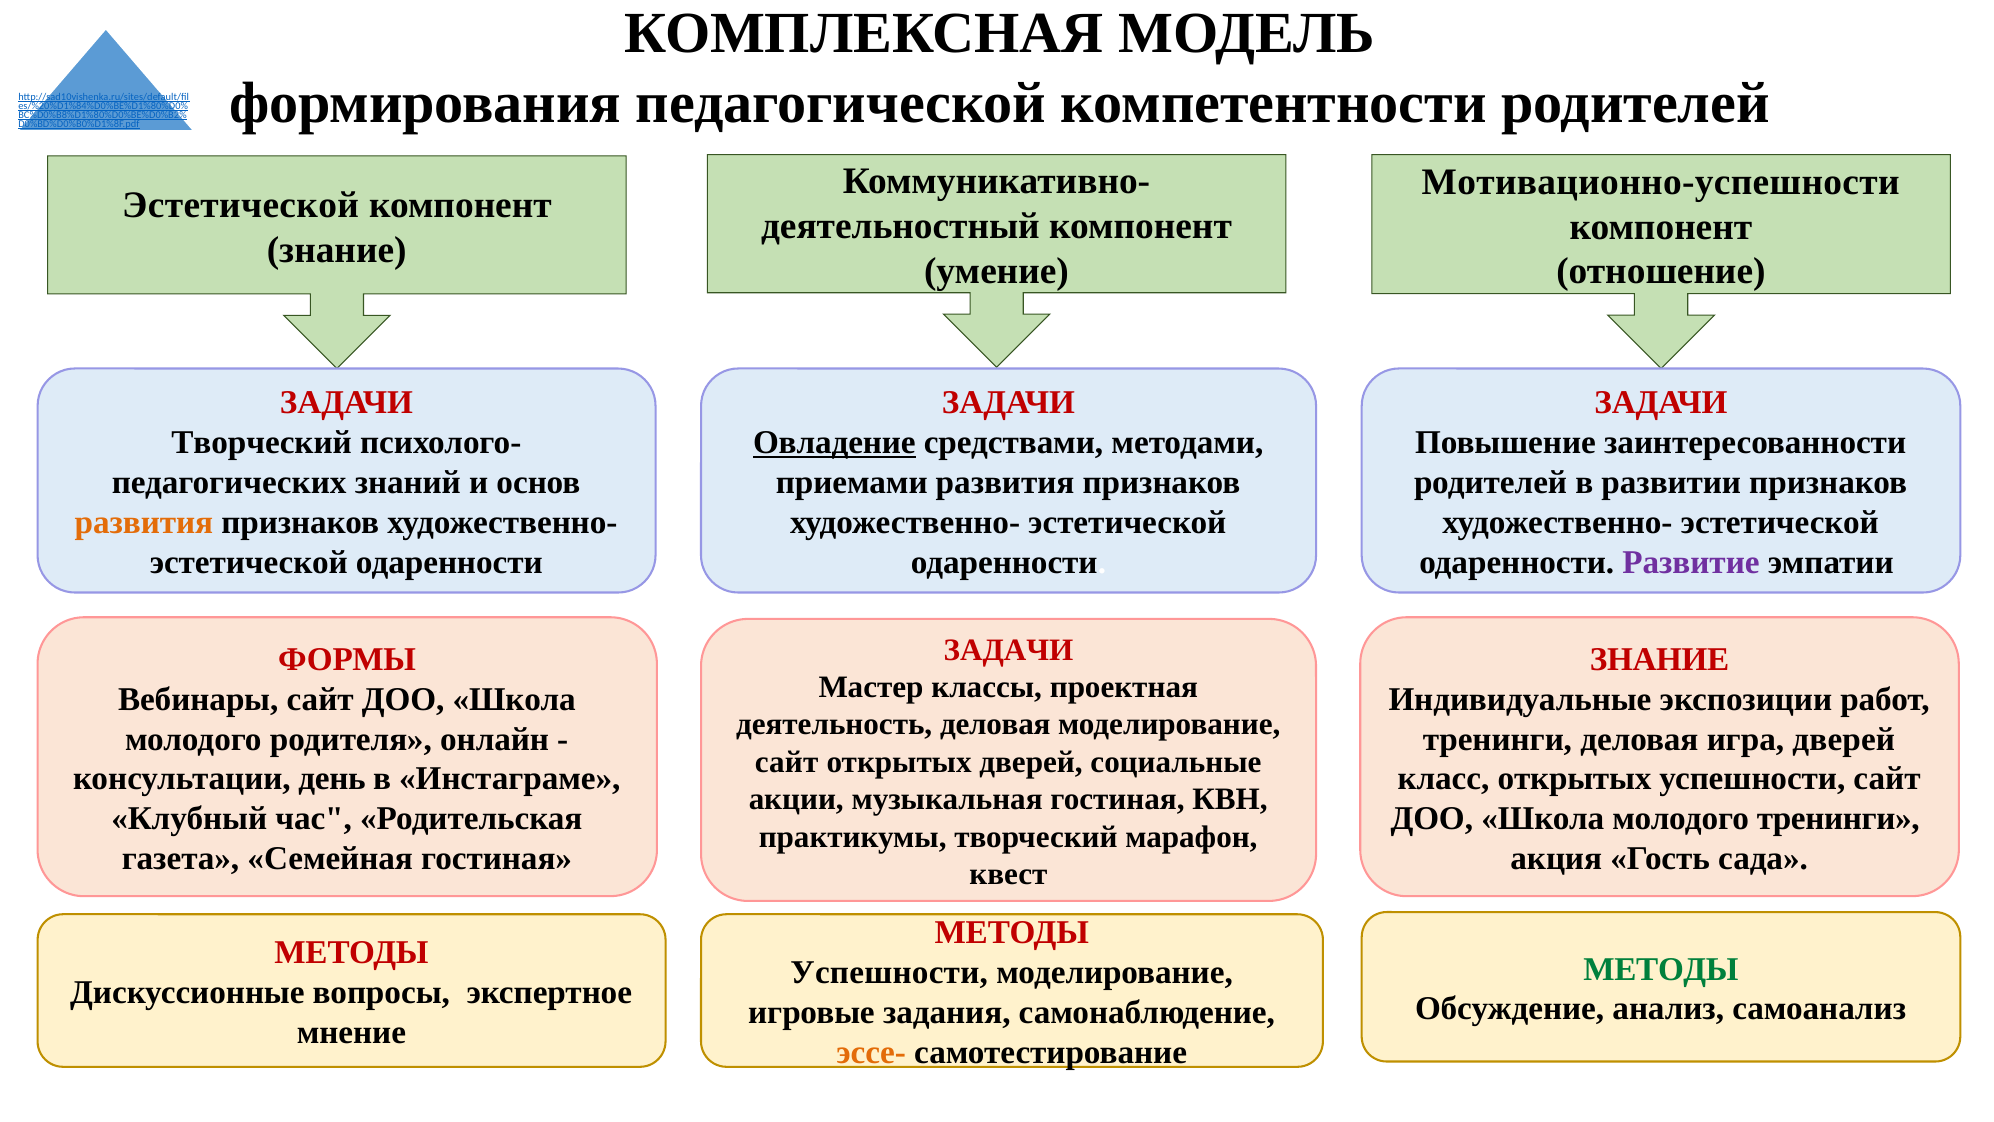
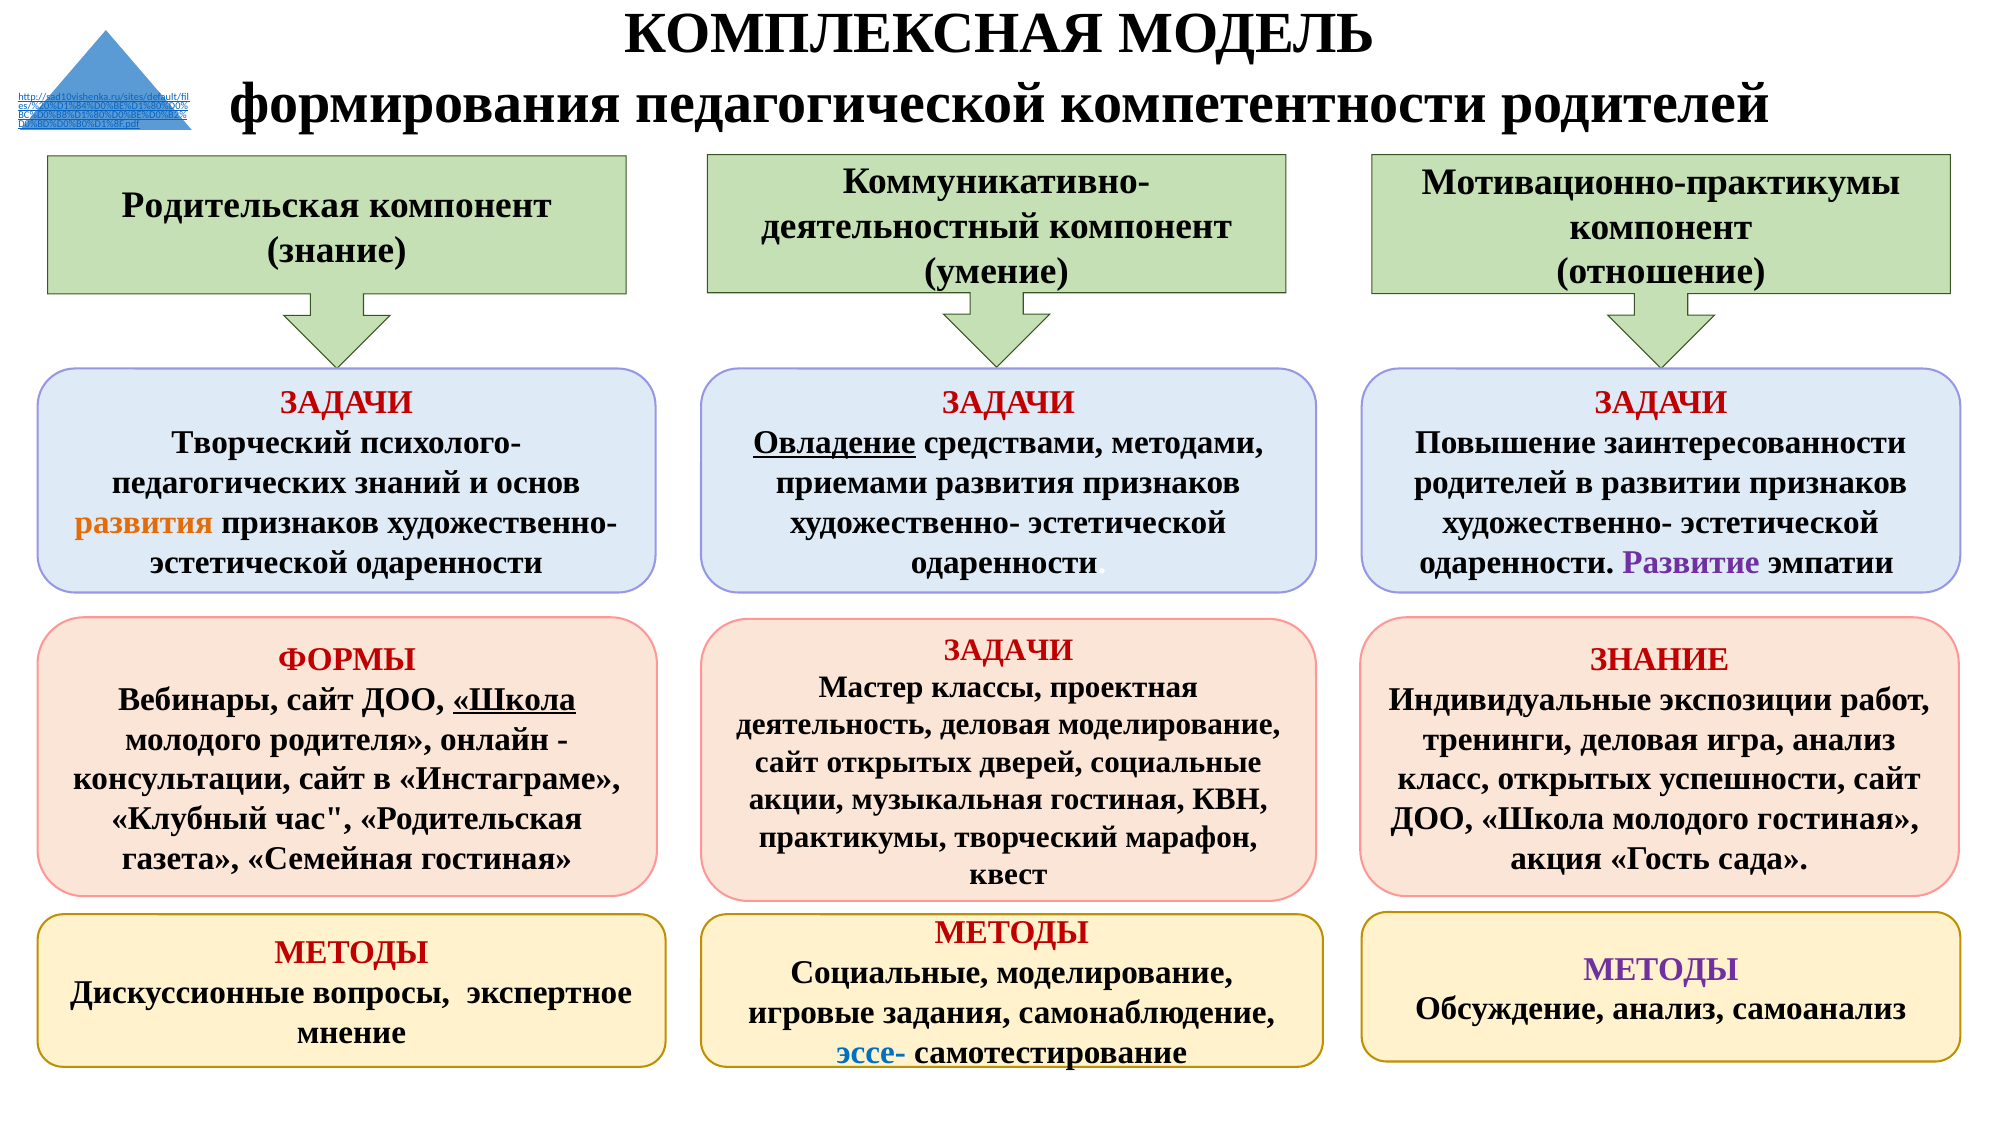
Мотивационно-успешности: Мотивационно-успешности -> Мотивационно-практикумы
Эстетической at (241, 205): Эстетической -> Родительская
Школа at (514, 699) underline: none -> present
игра дверей: дверей -> анализ
консультации день: день -> сайт
молодого тренинги: тренинги -> гостиная
МЕТОДЫ at (1661, 969) colour: green -> purple
Успешности at (889, 973): Успешности -> Социальные
эссе- colour: orange -> blue
